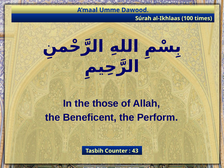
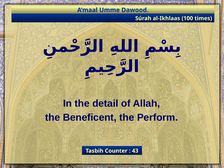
those: those -> detail
